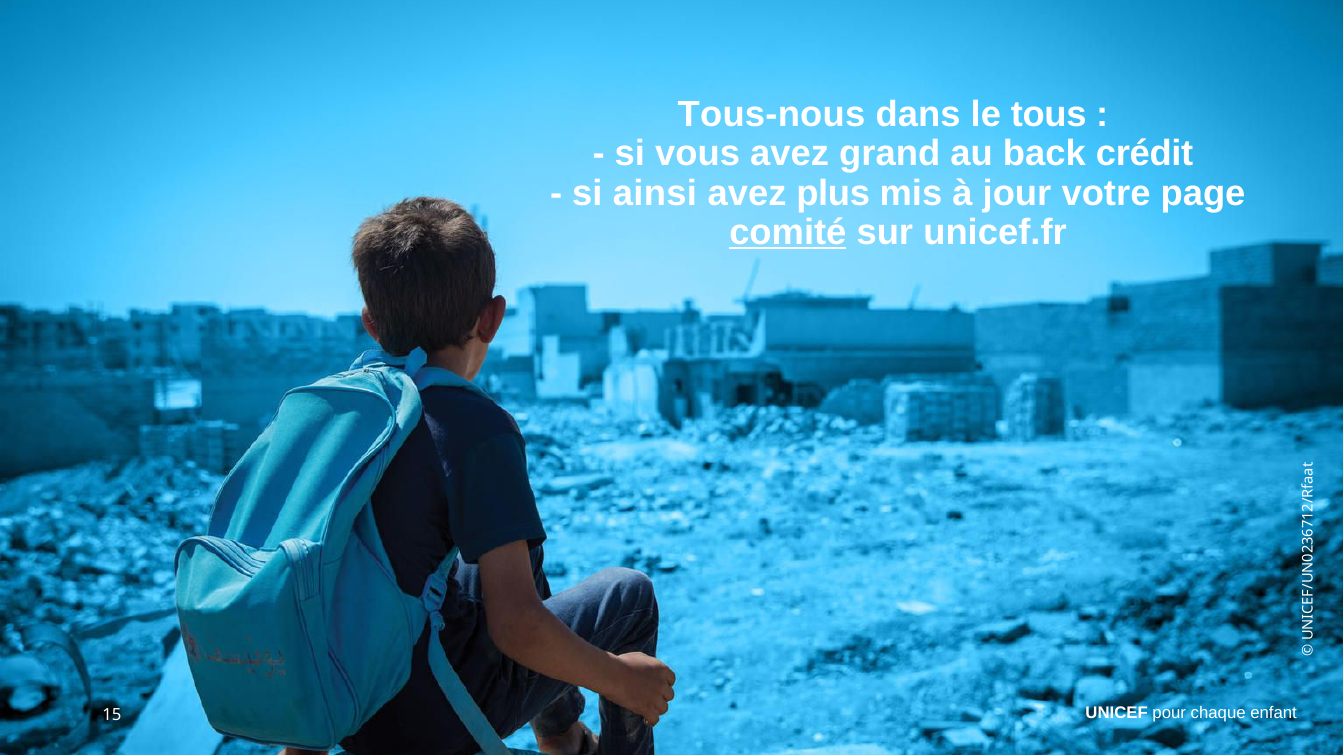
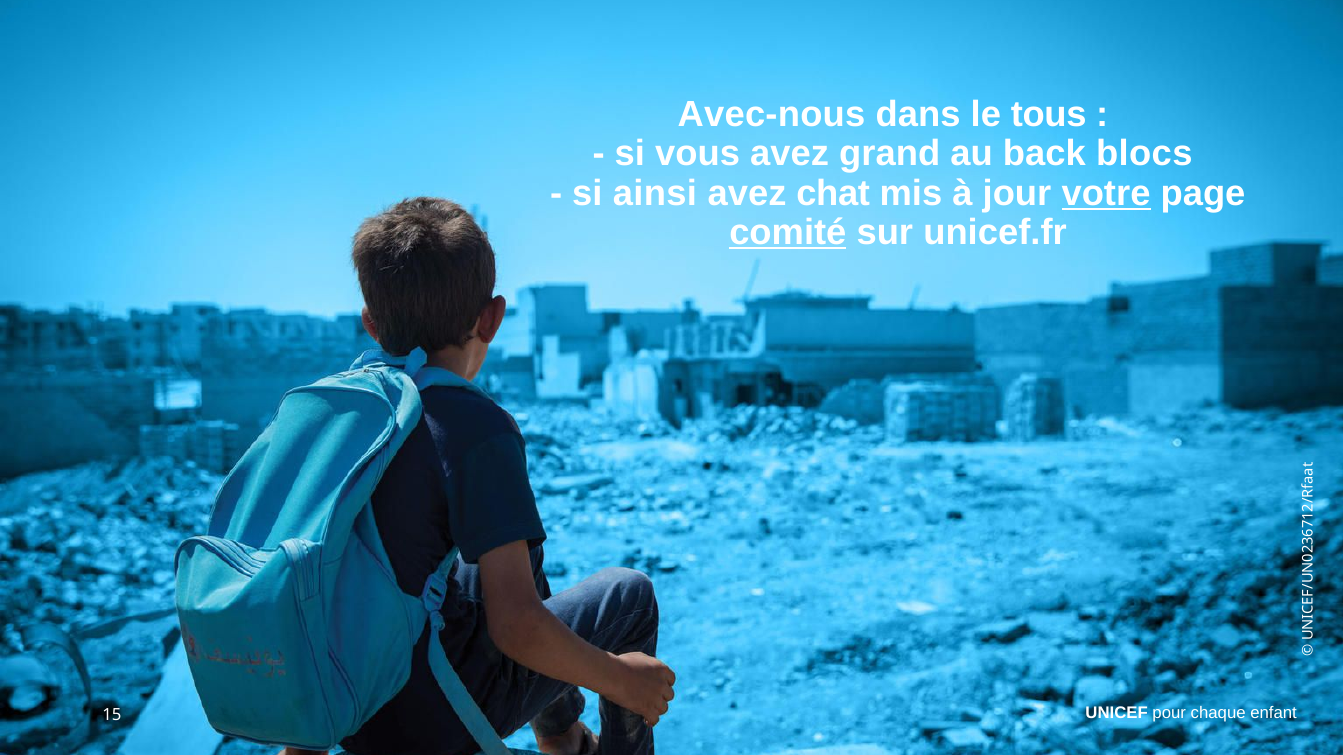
Tous-nous: Tous-nous -> Avec-nous
crédit: crédit -> blocs
plus: plus -> chat
votre underline: none -> present
